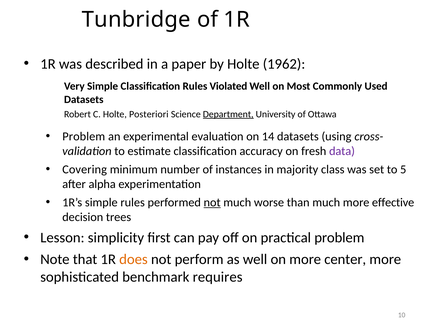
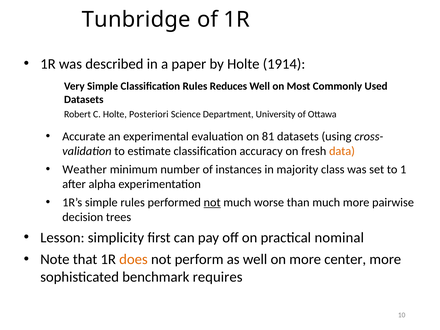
1962: 1962 -> 1914
Violated: Violated -> Reduces
Department underline: present -> none
Problem at (84, 136): Problem -> Accurate
14: 14 -> 81
data colour: purple -> orange
Covering: Covering -> Weather
5: 5 -> 1
effective: effective -> pairwise
practical problem: problem -> nominal
